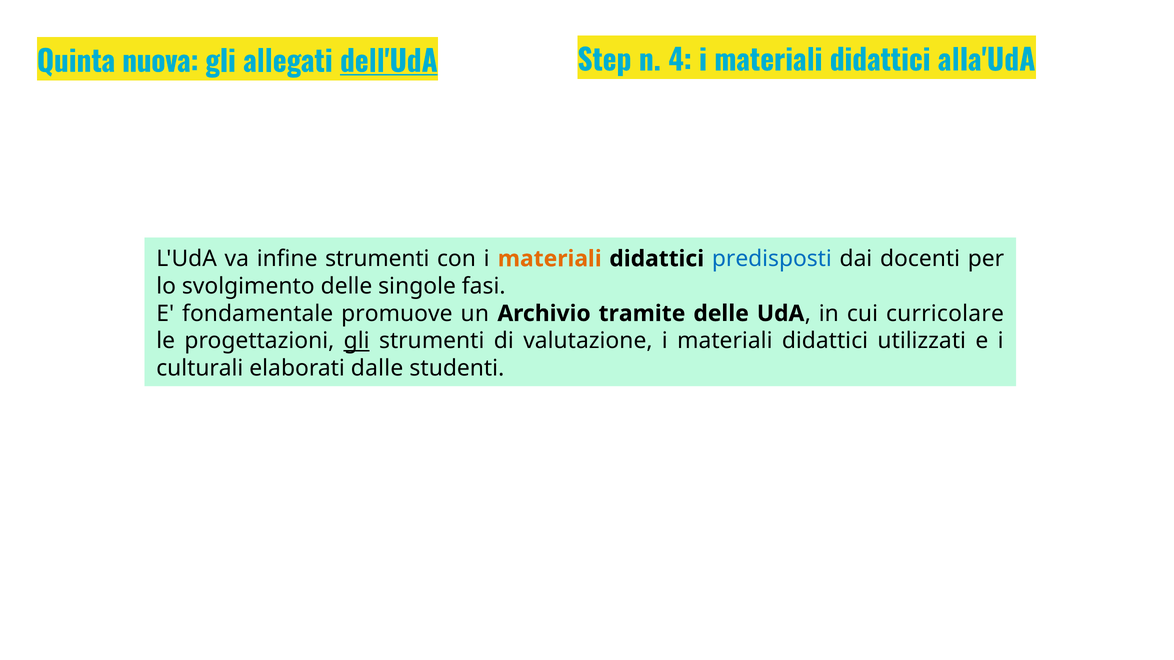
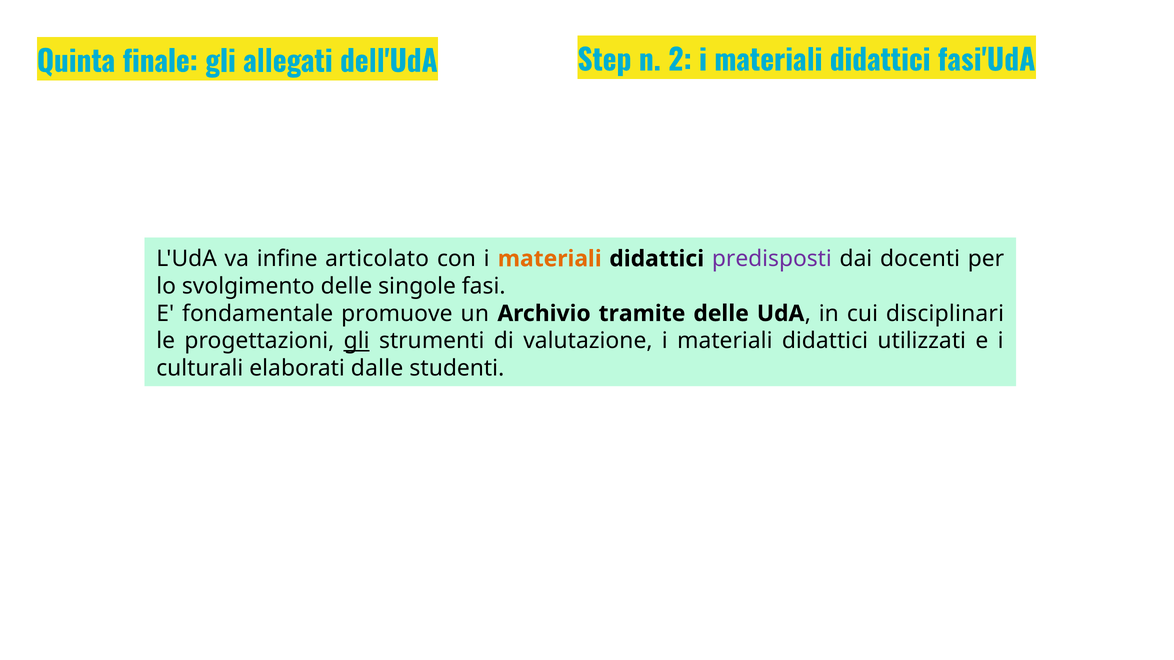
nuova: nuova -> finale
dell'UdA underline: present -> none
4: 4 -> 2
alla'UdA: alla'UdA -> fasi'UdA
infine strumenti: strumenti -> articolato
predisposti colour: blue -> purple
curricolare: curricolare -> disciplinari
